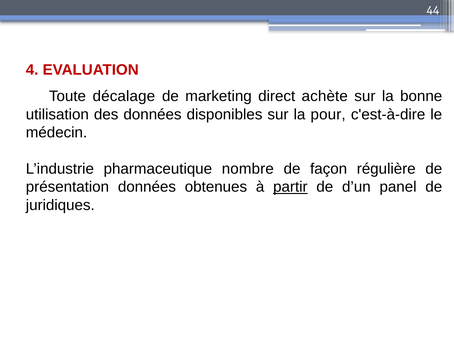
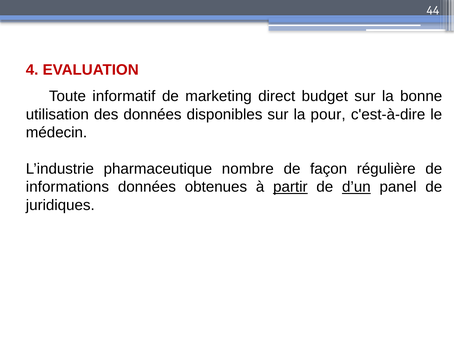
décalage: décalage -> informatif
achète: achète -> budget
présentation: présentation -> informations
d’un underline: none -> present
